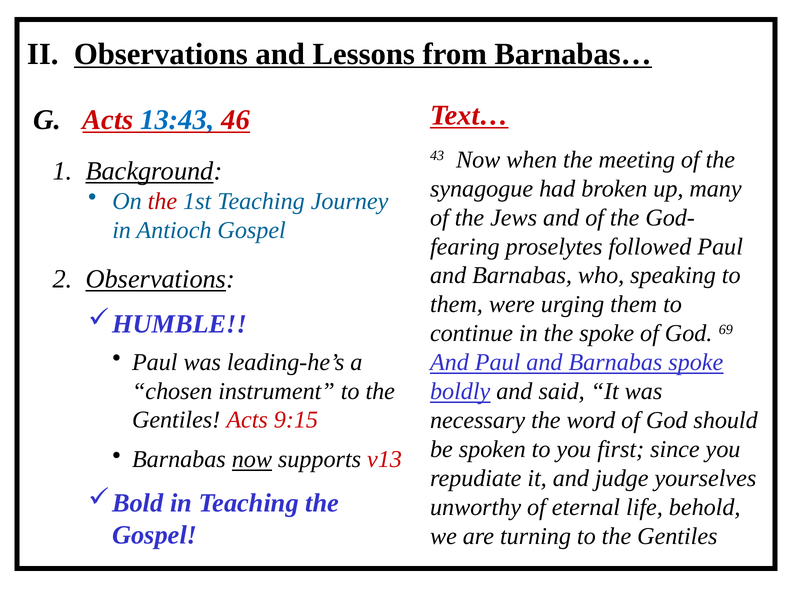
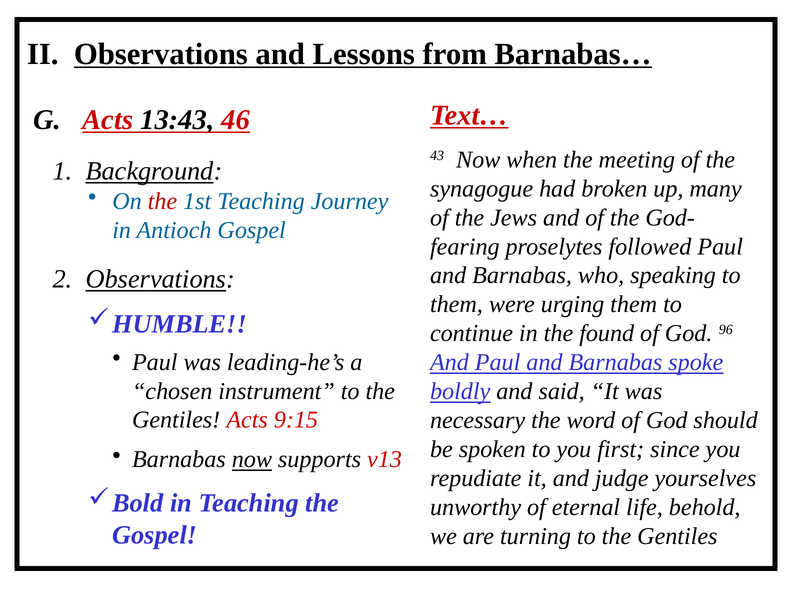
13:43 colour: blue -> black
the spoke: spoke -> found
69: 69 -> 96
